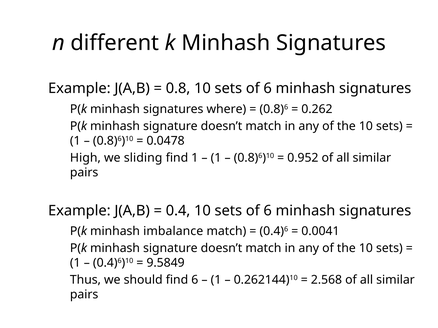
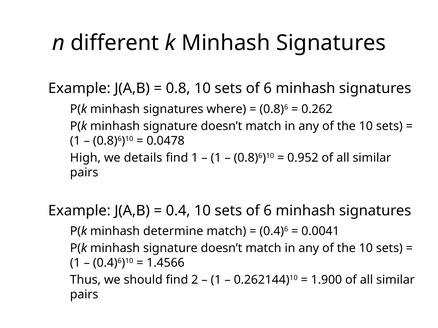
sliding: sliding -> details
imbalance: imbalance -> determine
9.5849: 9.5849 -> 1.4566
find 6: 6 -> 2
2.568: 2.568 -> 1.900
